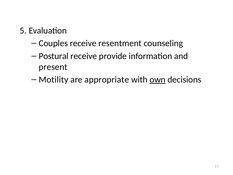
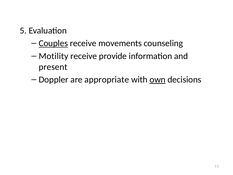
Couples underline: none -> present
resentment: resentment -> movements
Postural: Postural -> Motility
Motility: Motility -> Doppler
